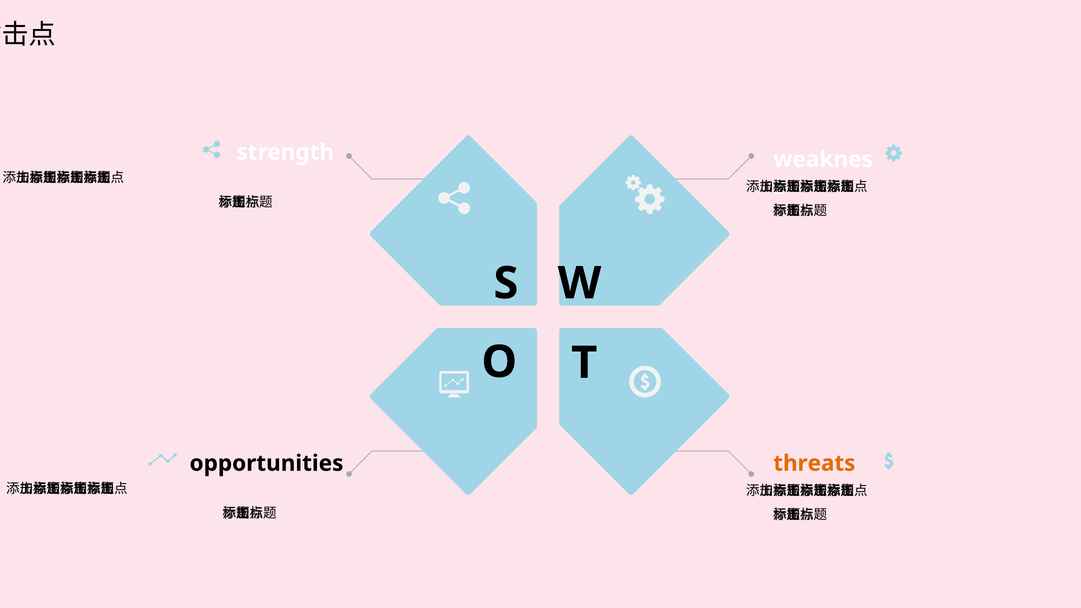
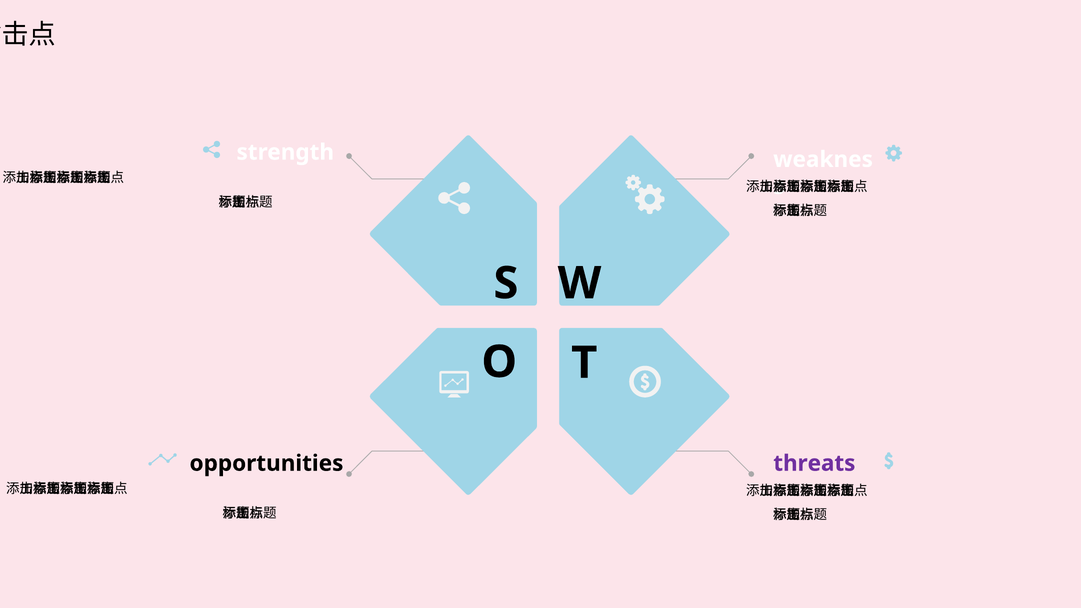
threats colour: orange -> purple
